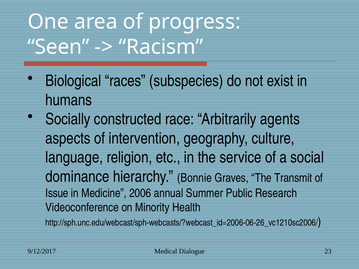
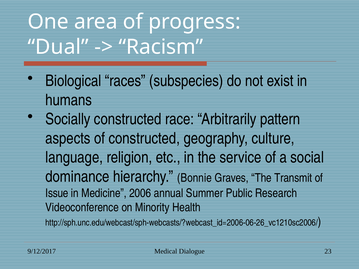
Seen: Seen -> Dual
agents: agents -> pattern
of intervention: intervention -> constructed
